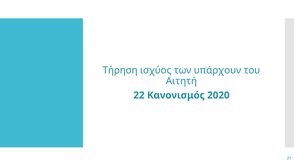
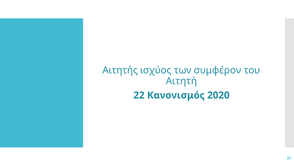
Τήρηση: Τήρηση -> Αιτητής
υπάρχουν: υπάρχουν -> συμφέρον
